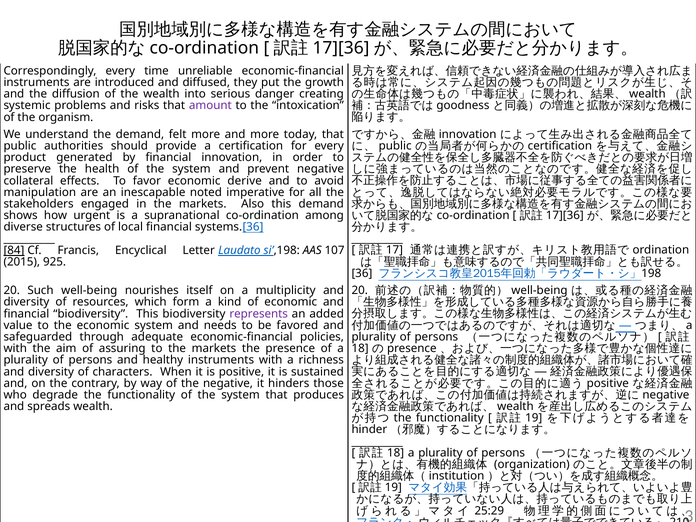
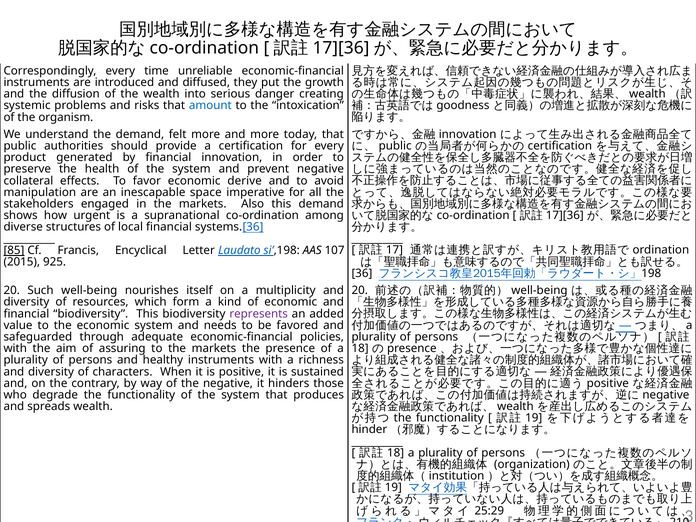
amount colour: purple -> blue
noted: noted -> space
84: 84 -> 85
